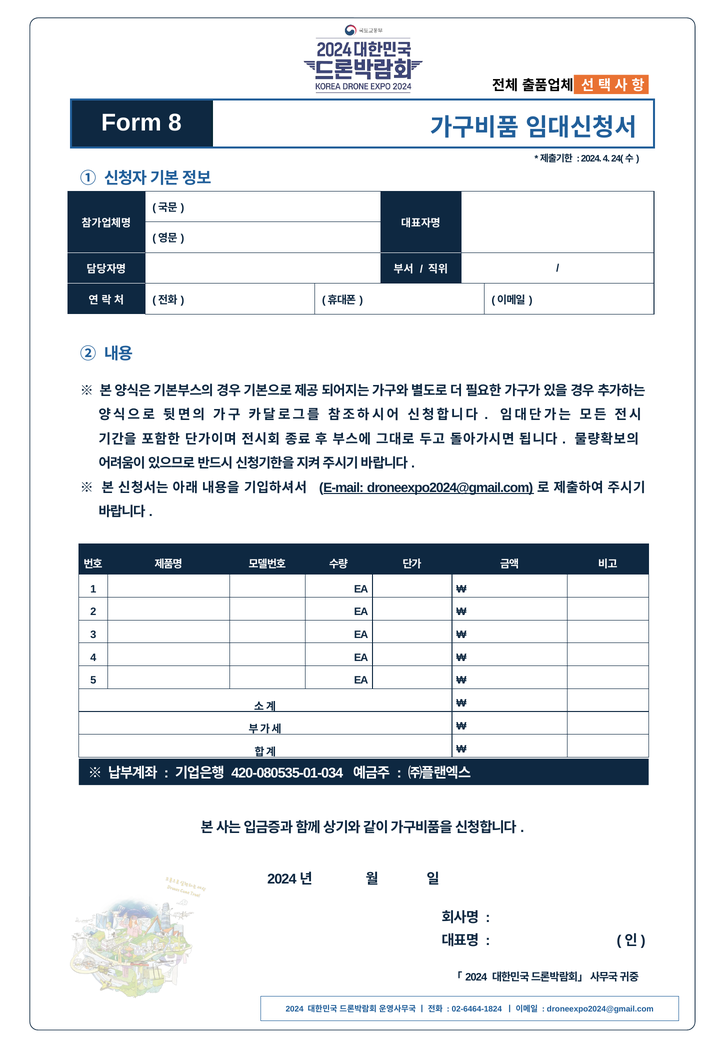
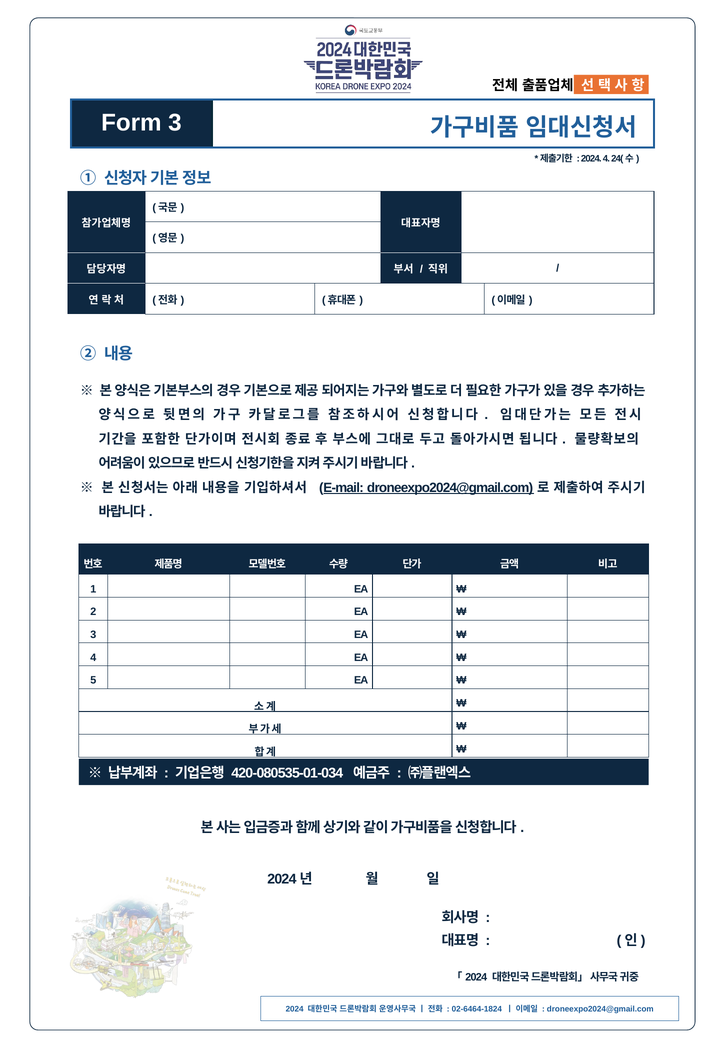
Form 8: 8 -> 3
